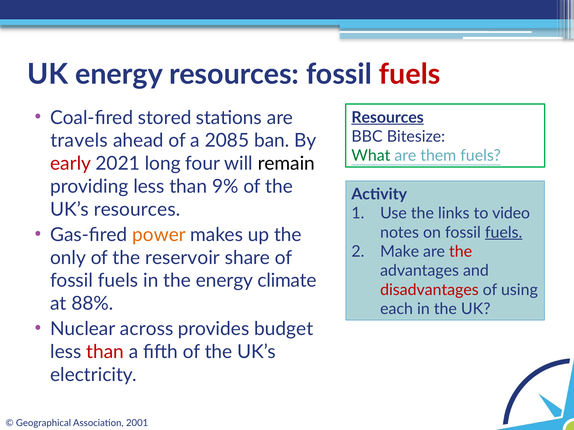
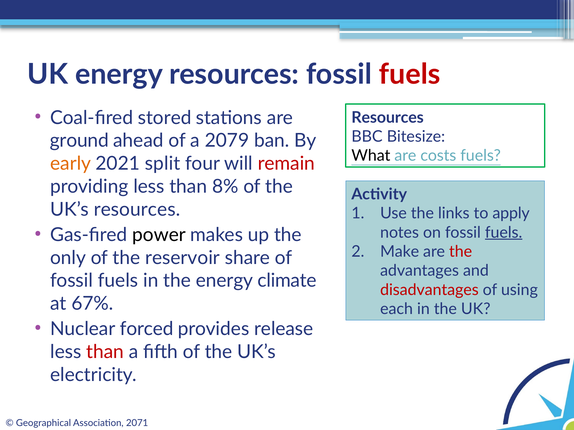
Resources at (388, 118) underline: present -> none
travels: travels -> ground
2085: 2085 -> 2079
What colour: green -> black
them: them -> costs
early colour: red -> orange
long: long -> split
remain colour: black -> red
9%: 9% -> 8%
video: video -> apply
power colour: orange -> black
88%: 88% -> 67%
across: across -> forced
budget: budget -> release
2001: 2001 -> 2071
